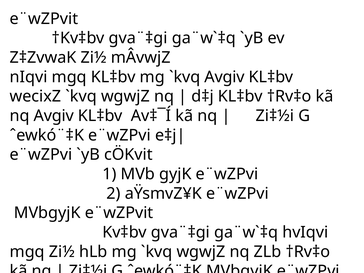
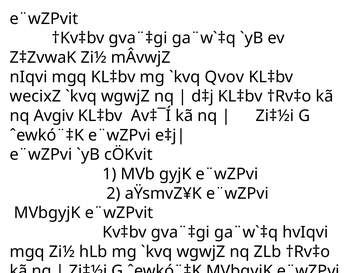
Avgiv at (225, 77): Avgiv -> Qvov
